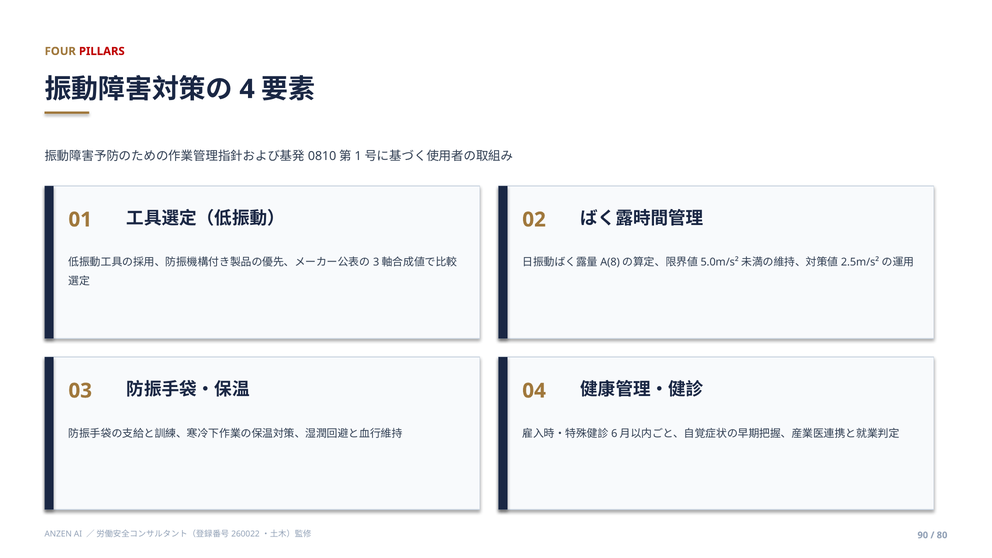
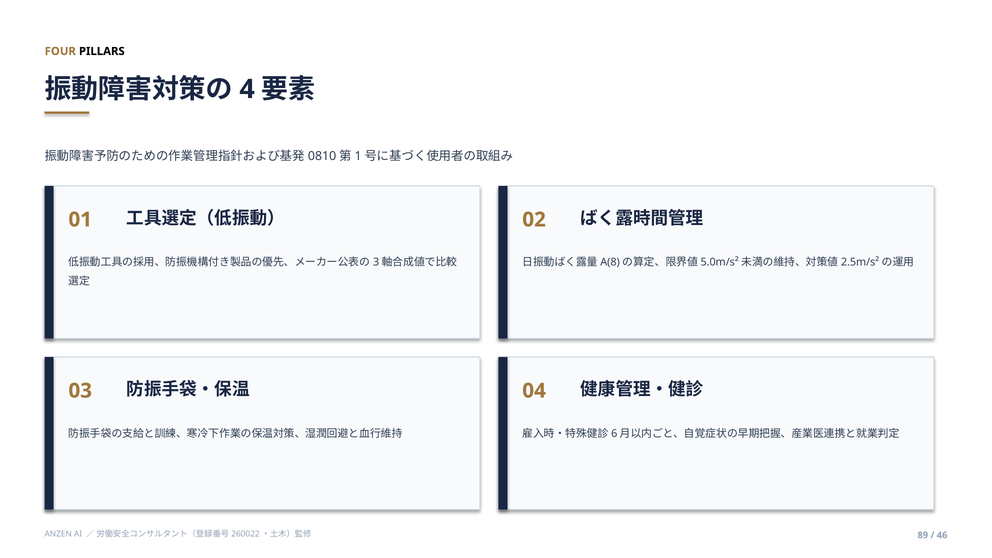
PILLARS colour: red -> black
90: 90 -> 89
80: 80 -> 46
